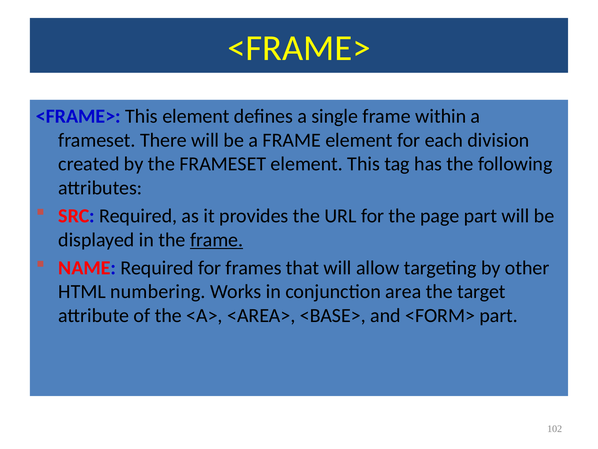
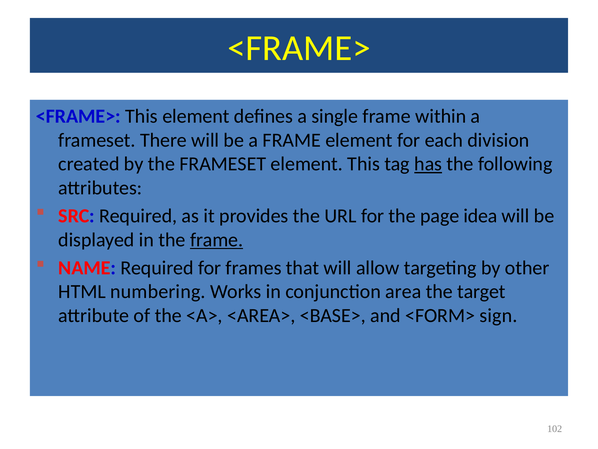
has underline: none -> present
page part: part -> idea
<FORM> part: part -> sign
